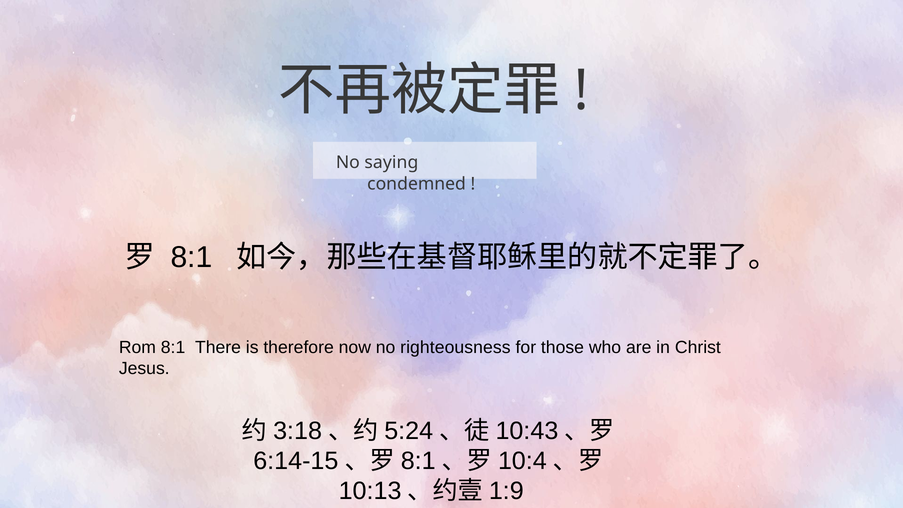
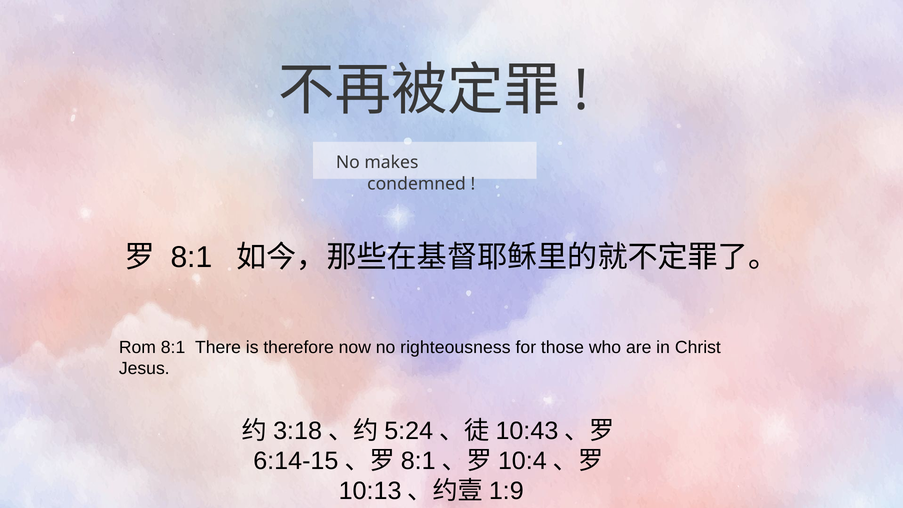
saying: saying -> makes
